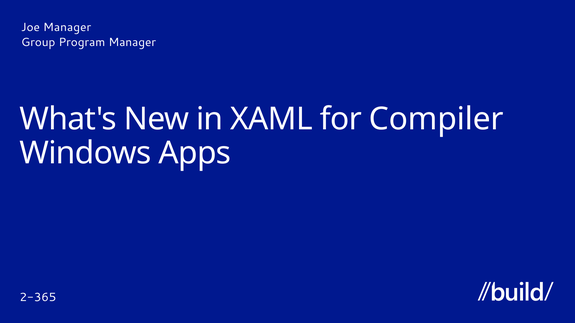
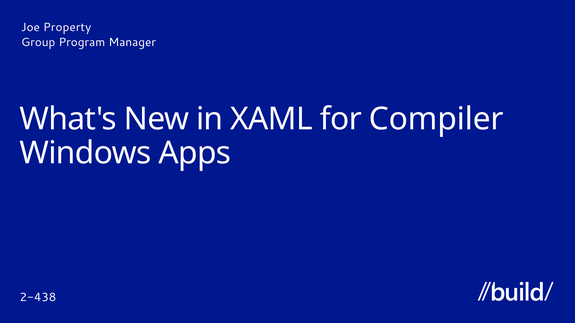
Joe Manager: Manager -> Property
2-365: 2-365 -> 2-438
